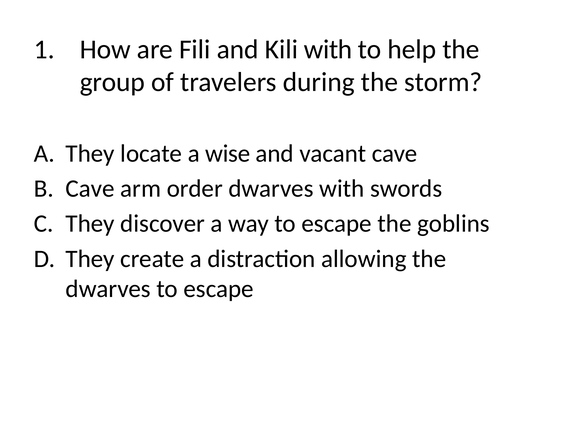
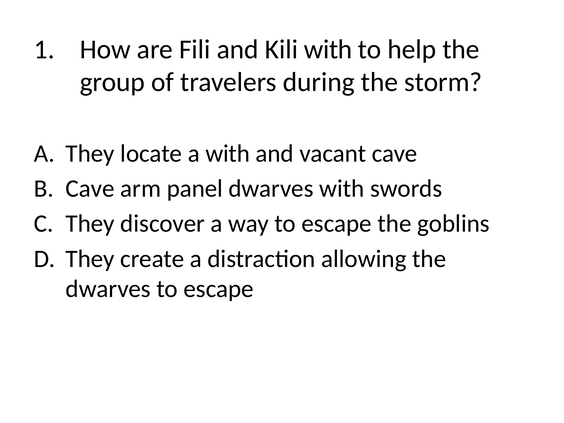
a wise: wise -> with
order: order -> panel
